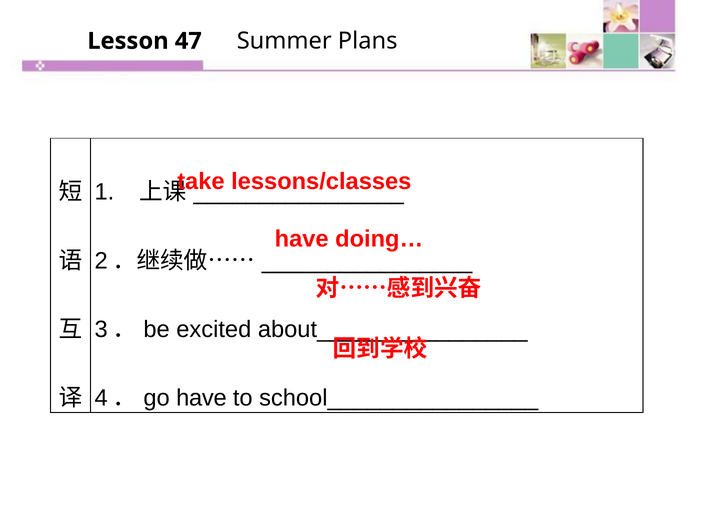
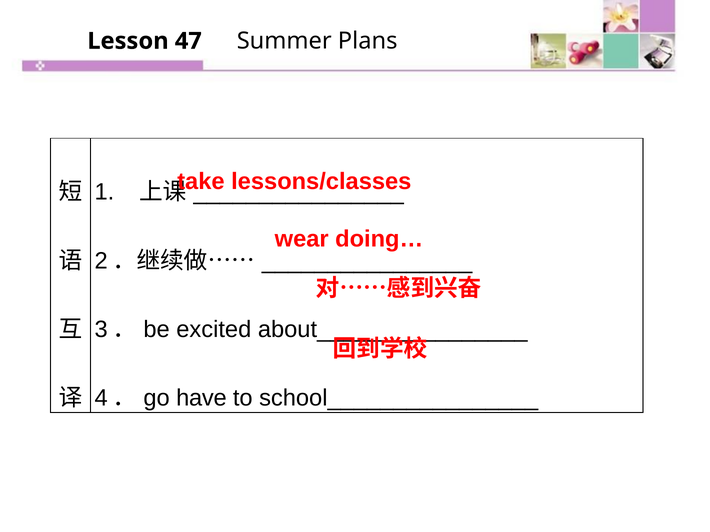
have at (302, 239): have -> wear
